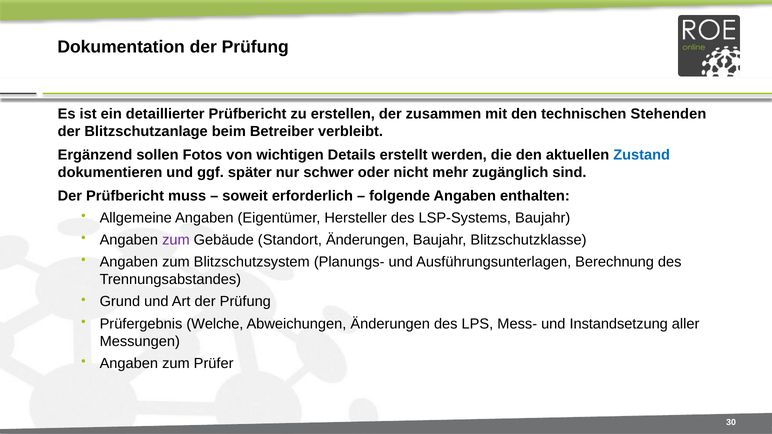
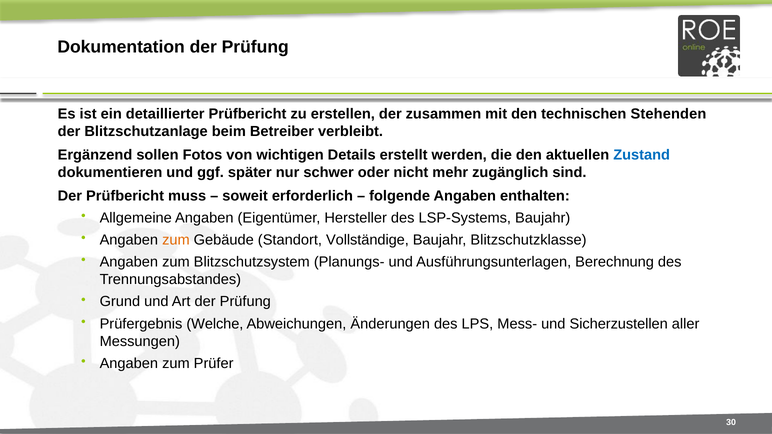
zum at (176, 240) colour: purple -> orange
Standort Änderungen: Änderungen -> Vollständige
Instandsetzung: Instandsetzung -> Sicherzustellen
